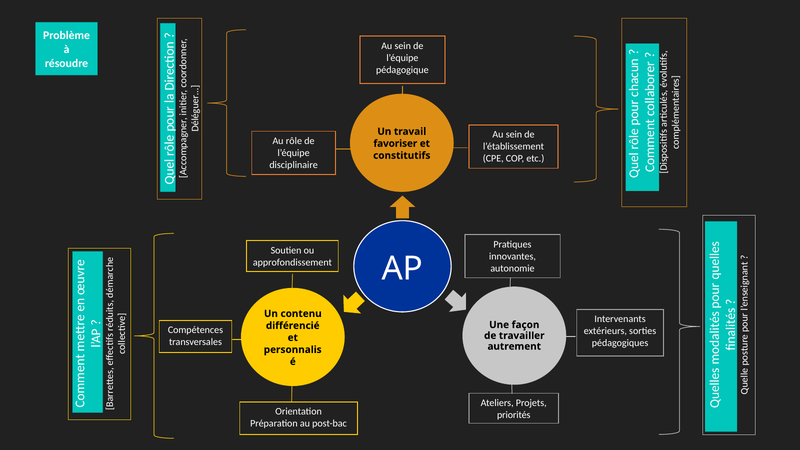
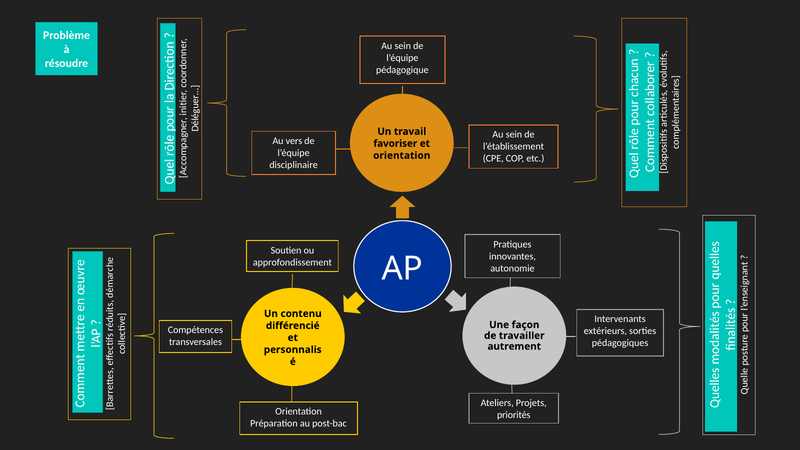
rôle: rôle -> vers
constitutifs at (402, 155): constitutifs -> orientation
